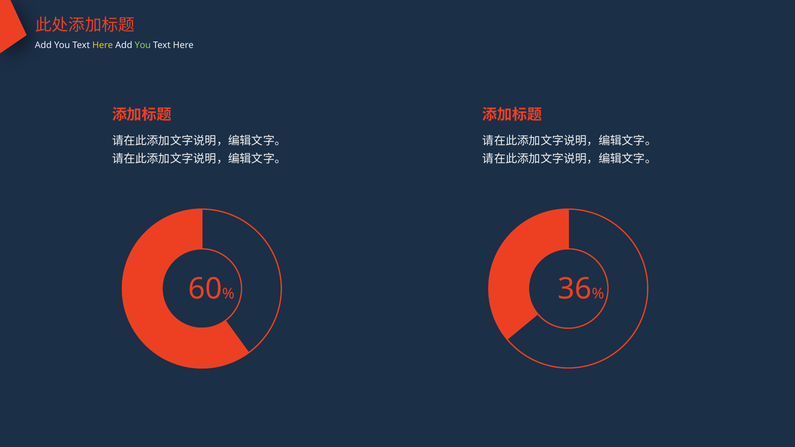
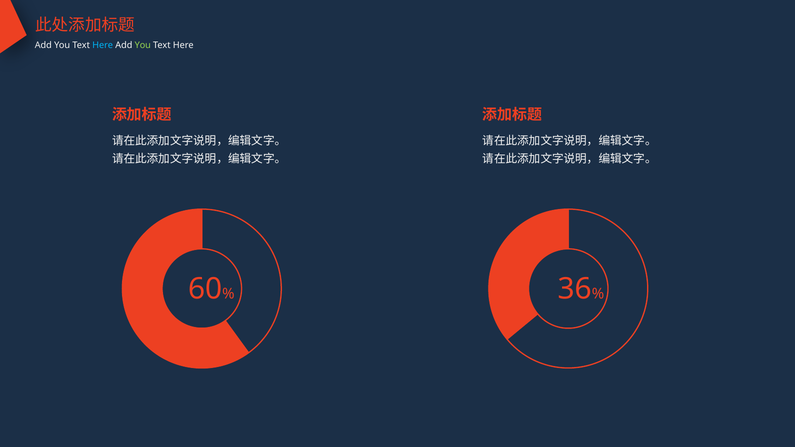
Here at (103, 45) colour: yellow -> light blue
